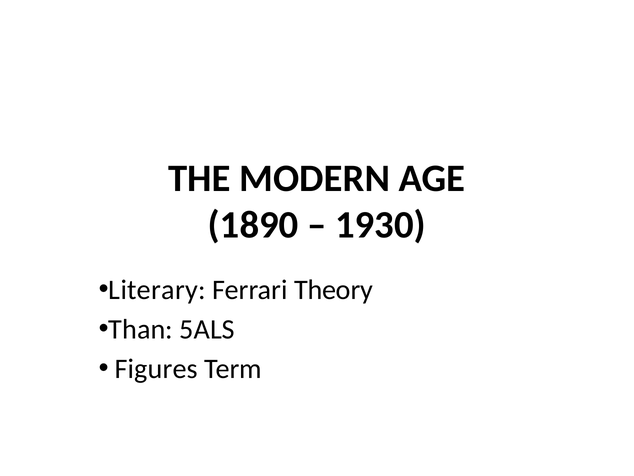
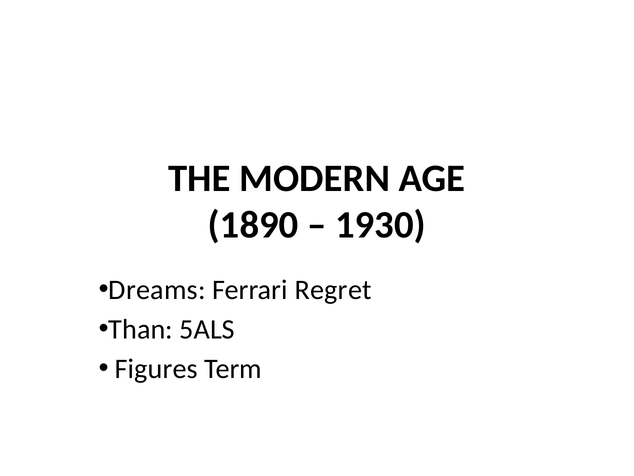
Literary: Literary -> Dreams
Theory: Theory -> Regret
